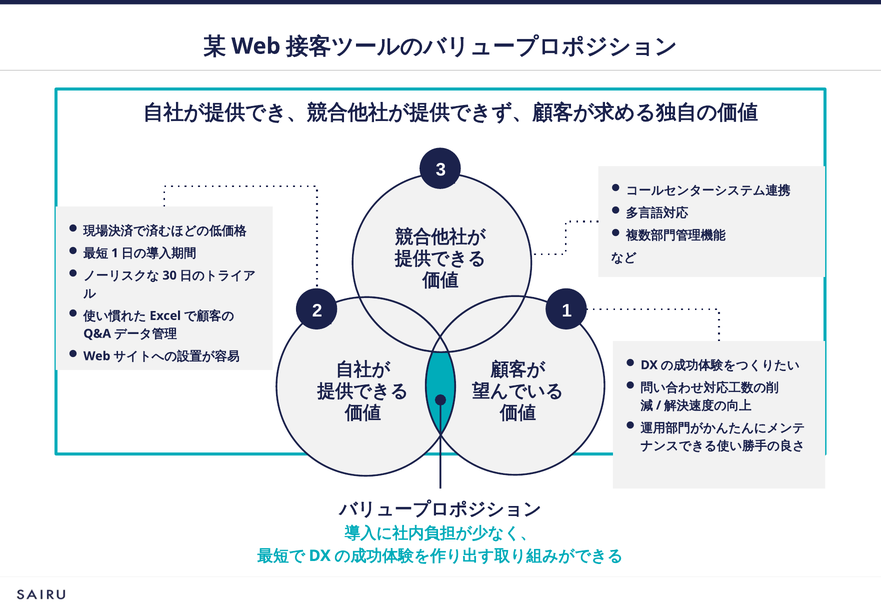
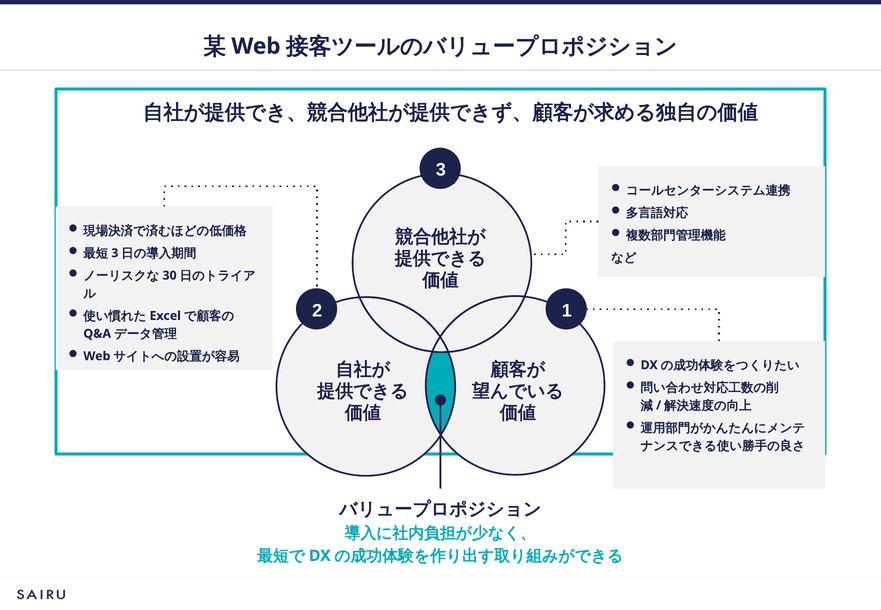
1 at (115, 253): 1 -> 3
